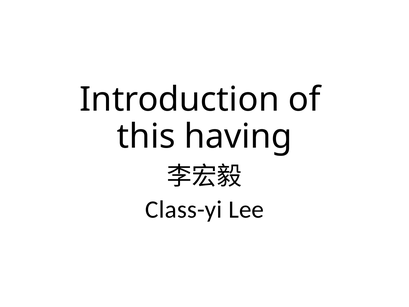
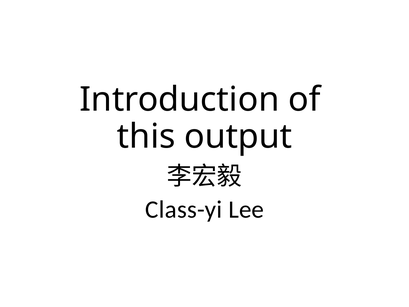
having: having -> output
